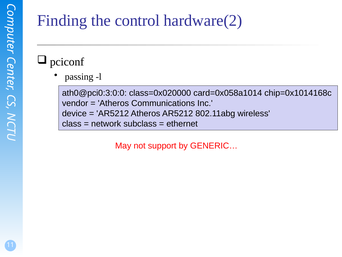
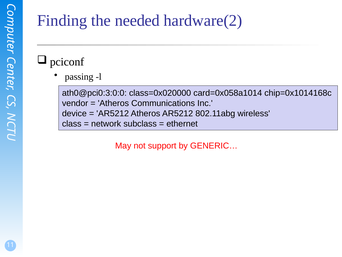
control: control -> needed
